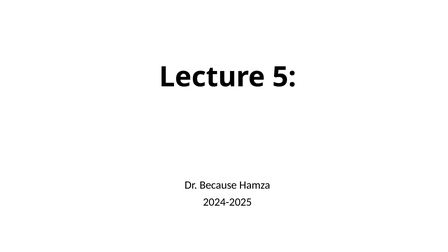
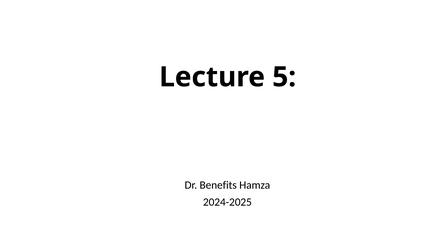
Because: Because -> Benefits
